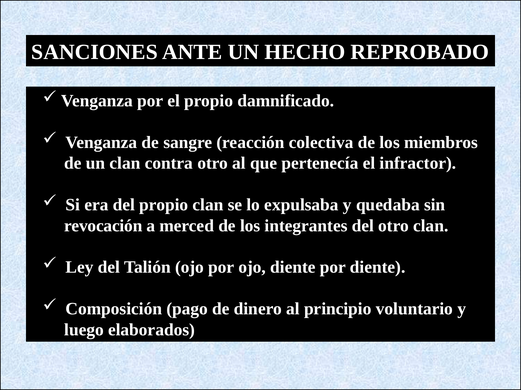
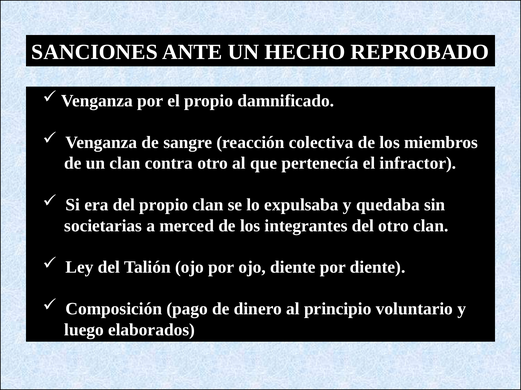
revocación: revocación -> societarias
